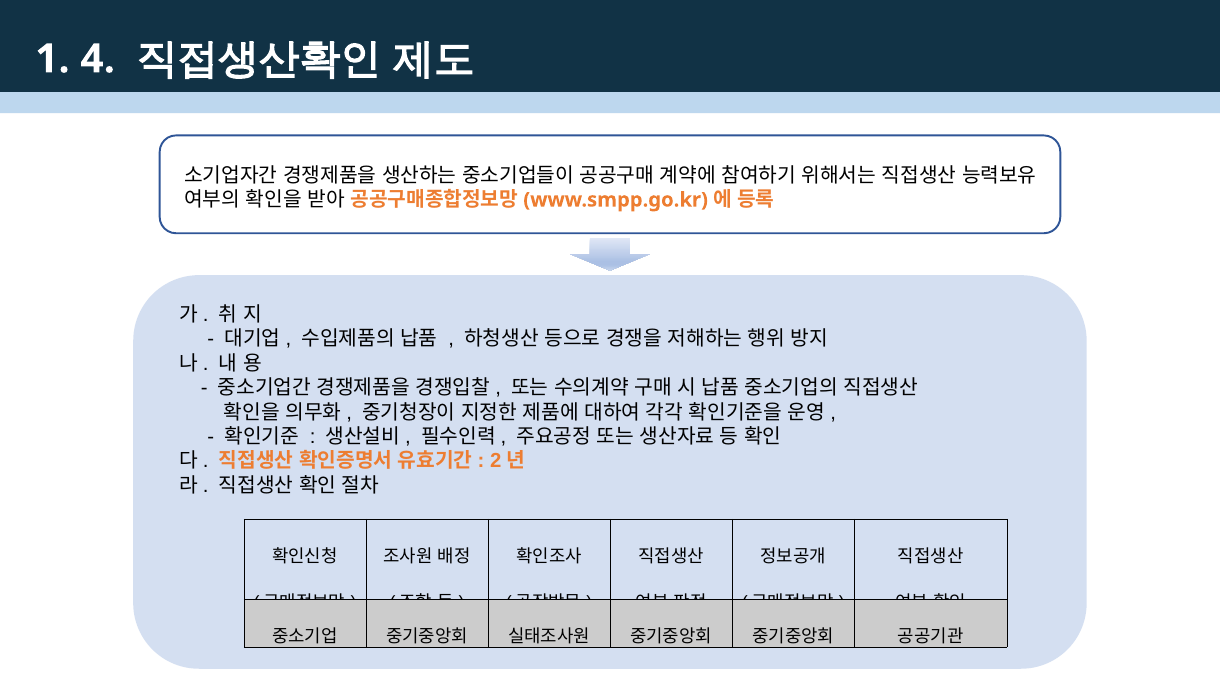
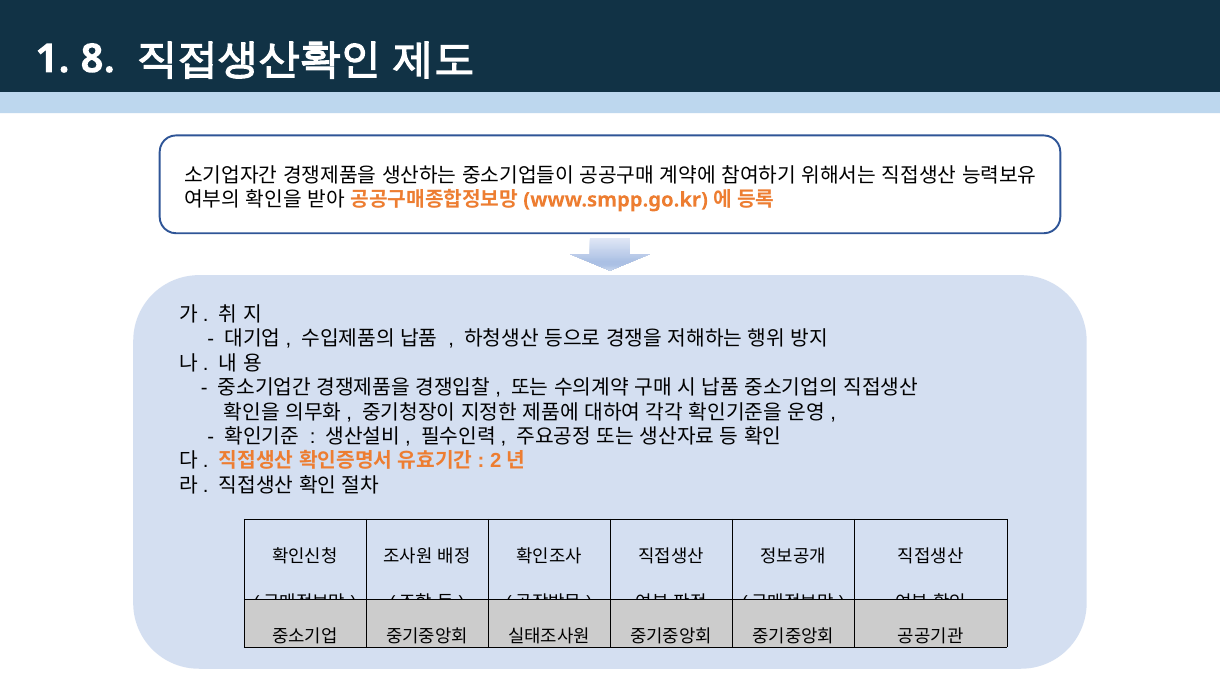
4: 4 -> 8
